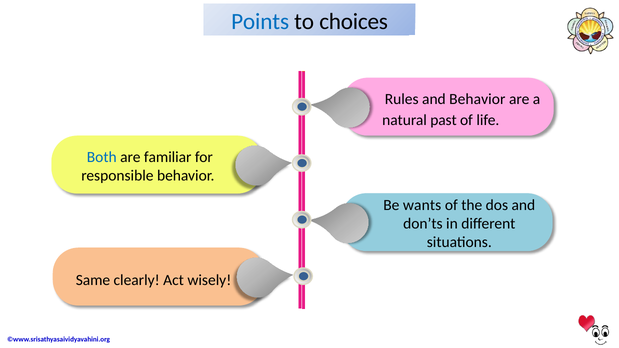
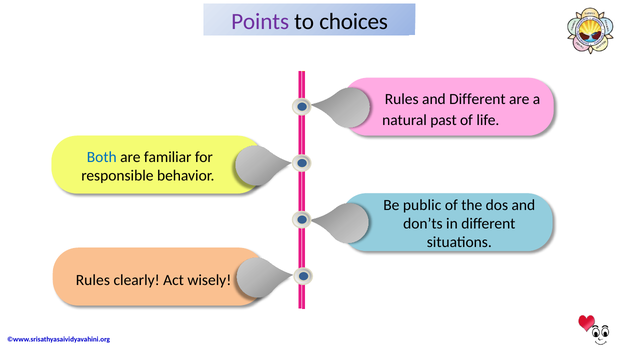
Points colour: blue -> purple
Behavior at (477, 99): Behavior -> Different
wants: wants -> public
Same at (93, 281): Same -> Rules
